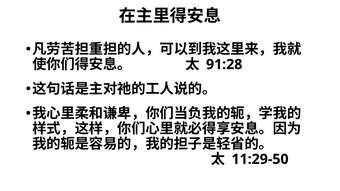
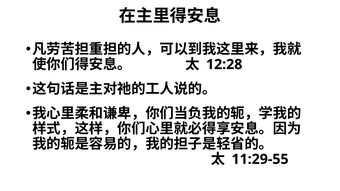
91:28: 91:28 -> 12:28
11:29-50: 11:29-50 -> 11:29-55
